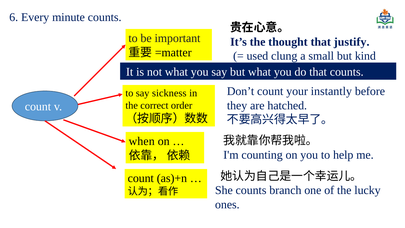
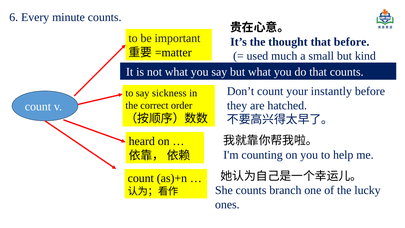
that justify: justify -> before
clung: clung -> much
when: when -> heard
